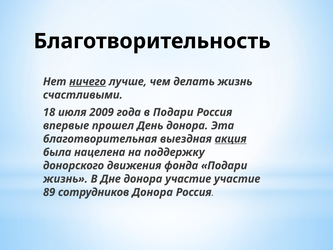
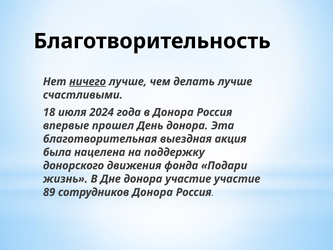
делать жизнь: жизнь -> лучше
2009: 2009 -> 2024
в Подари: Подари -> Донора
акция underline: present -> none
